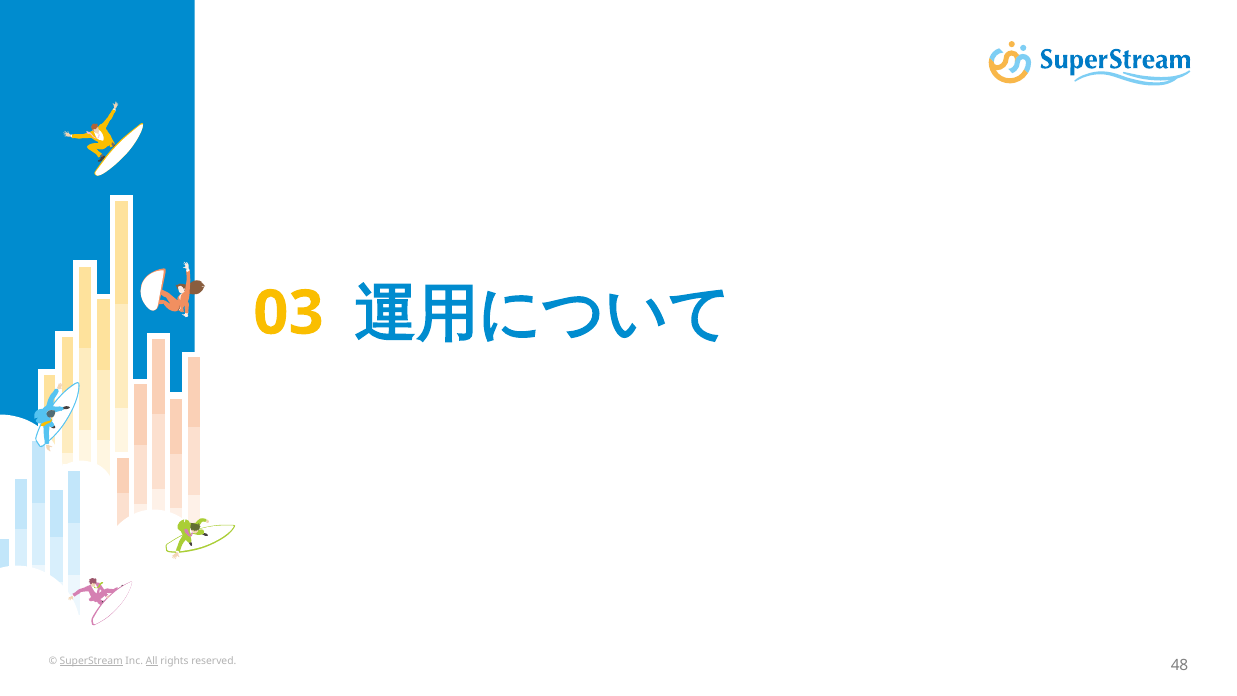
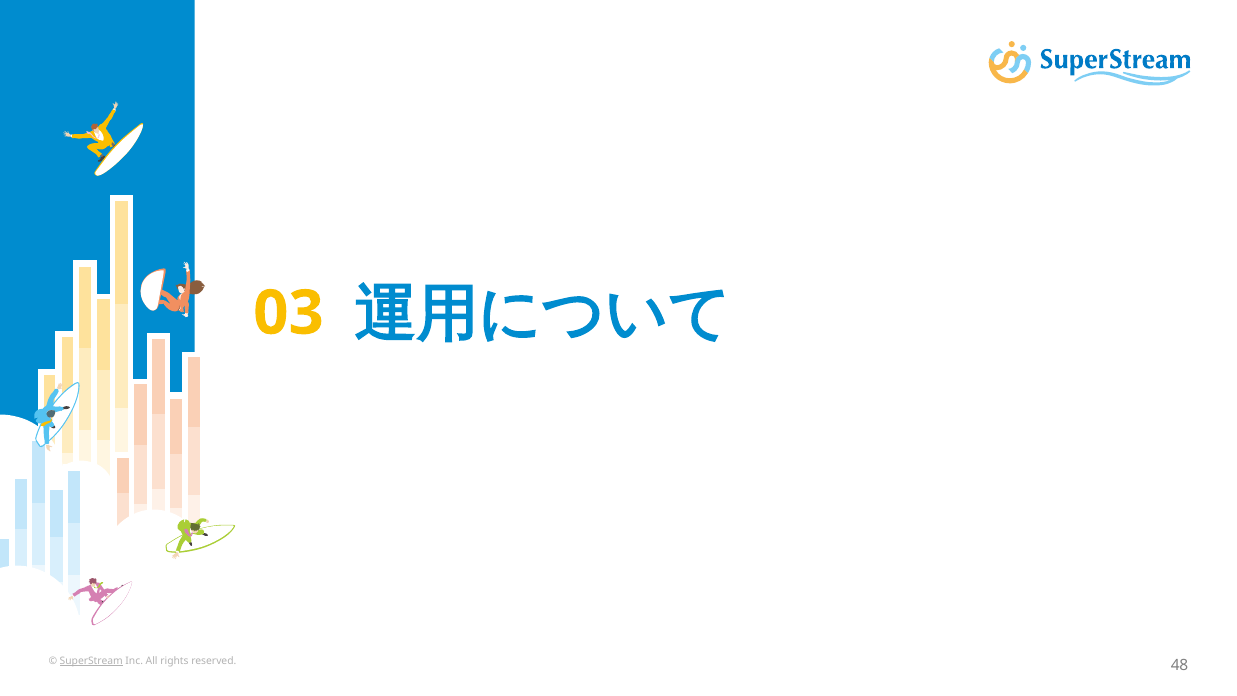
All underline: present -> none
